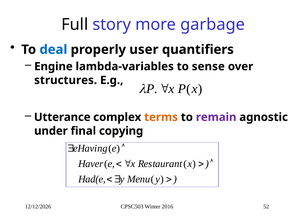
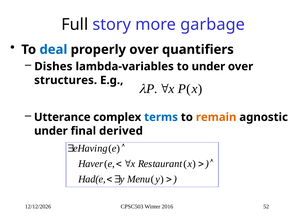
properly user: user -> over
Engine: Engine -> Dishes
to sense: sense -> under
terms colour: orange -> blue
remain colour: purple -> orange
copying: copying -> derived
